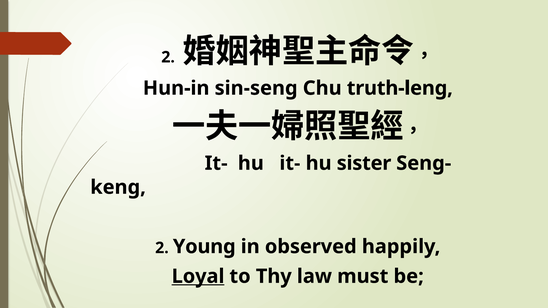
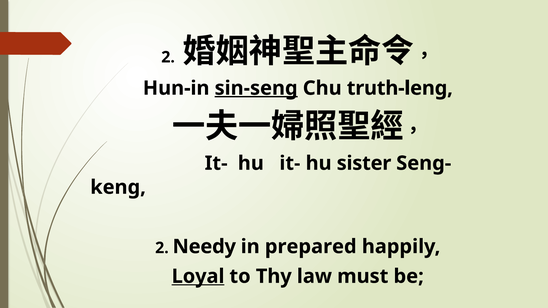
sin-seng underline: none -> present
Young: Young -> Needy
observed: observed -> prepared
